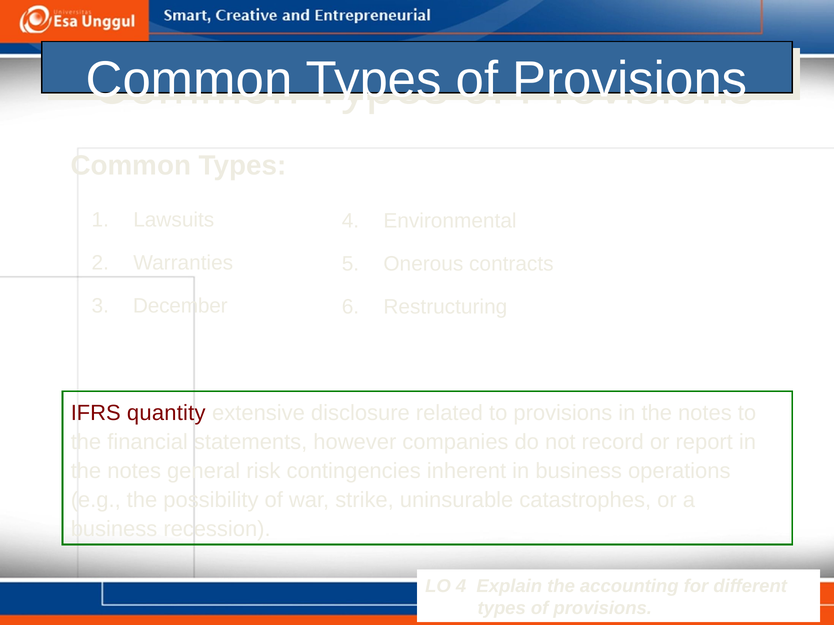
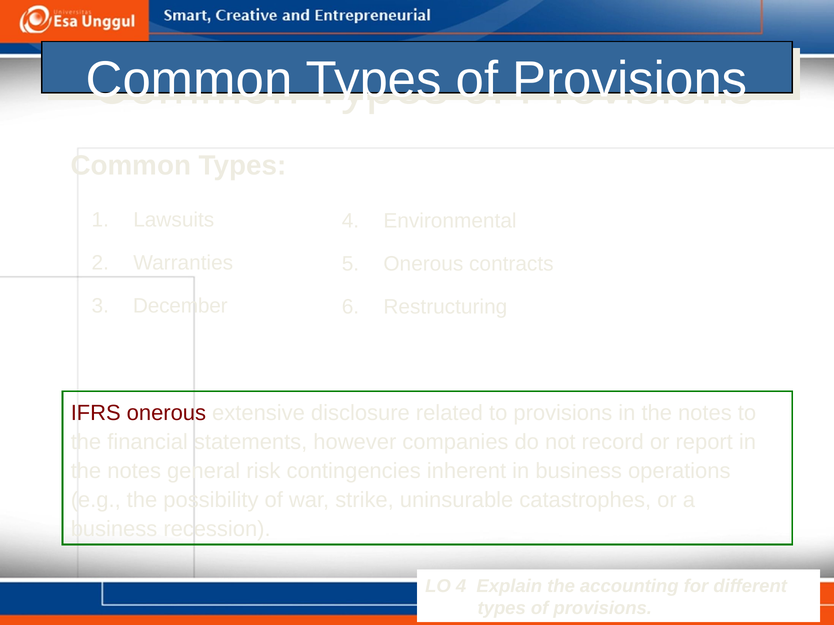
IFRS quantity: quantity -> onerous
